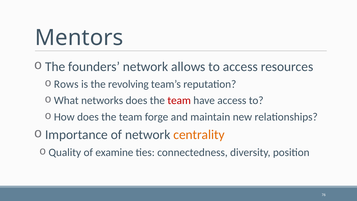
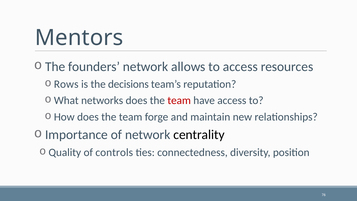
revolving: revolving -> decisions
centrality colour: orange -> black
examine: examine -> controls
